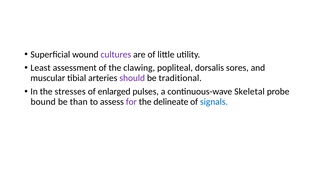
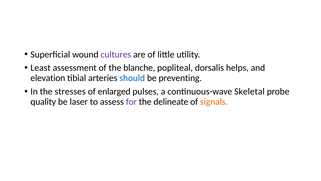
clawing: clawing -> blanche
sores: sores -> helps
muscular: muscular -> elevation
should colour: purple -> blue
traditional: traditional -> preventing
bound: bound -> quality
than: than -> laser
signals colour: blue -> orange
